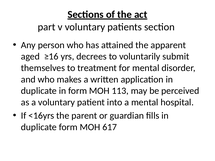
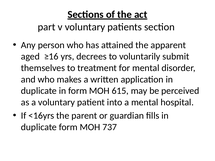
113: 113 -> 615
617: 617 -> 737
